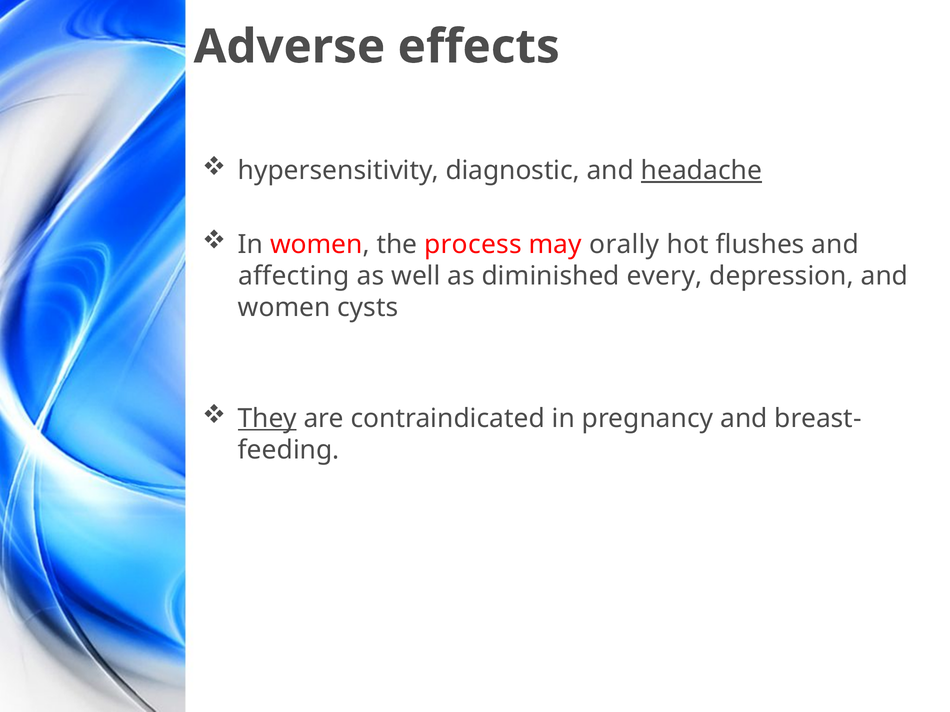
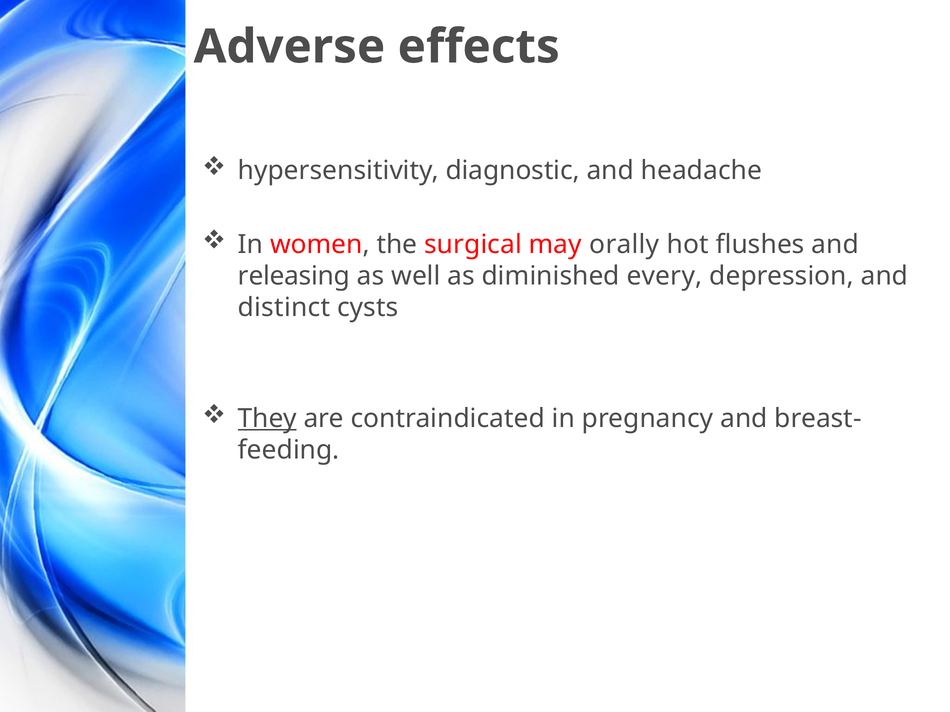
headache underline: present -> none
process: process -> surgical
affecting: affecting -> releasing
women at (284, 308): women -> distinct
